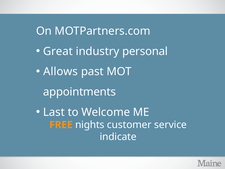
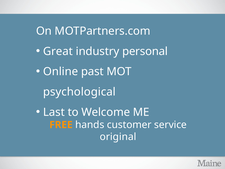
Allows: Allows -> Online
appointments: appointments -> psychological
nights: nights -> hands
indicate: indicate -> original
